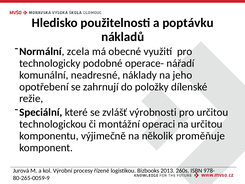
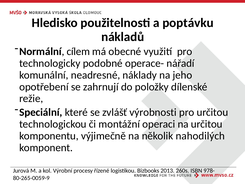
zcela: zcela -> cílem
proměňuje: proměňuje -> nahodilých
